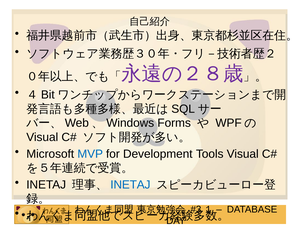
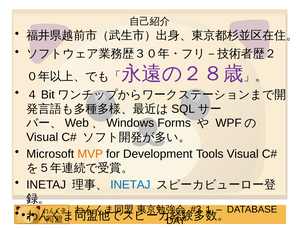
MVP colour: blue -> orange
